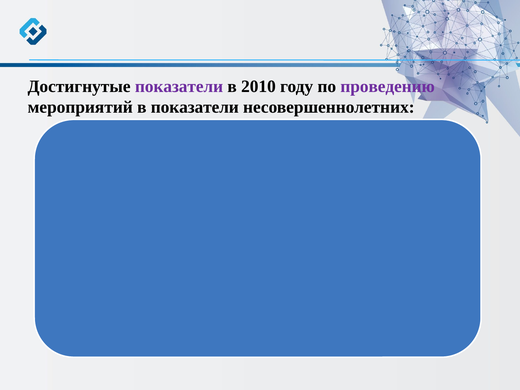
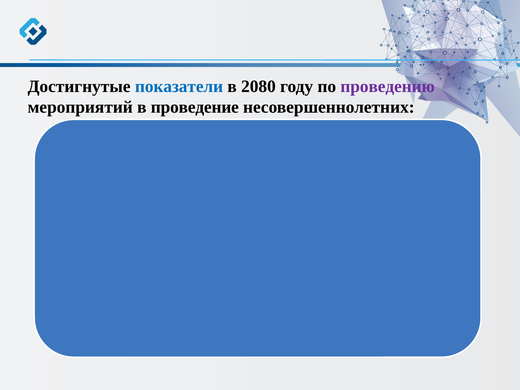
показатели at (179, 86) colour: purple -> blue
2010: 2010 -> 2080
в показатели: показатели -> проведение
